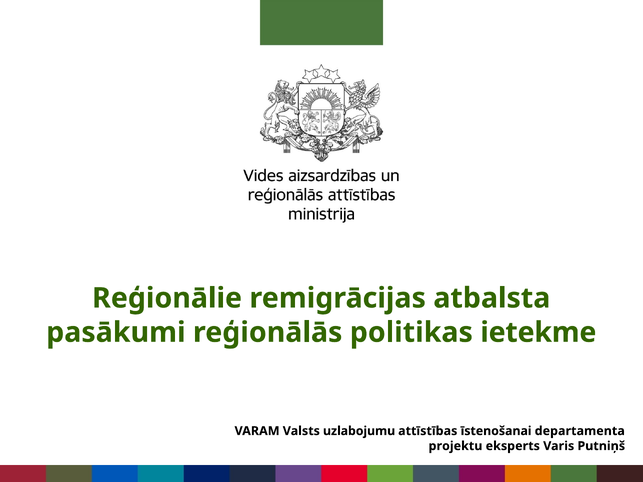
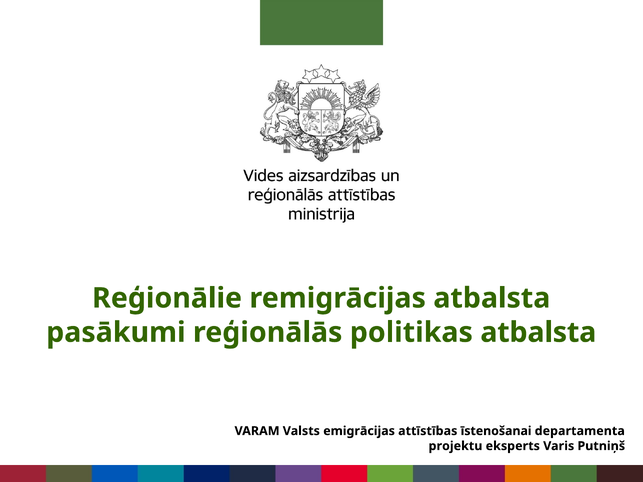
politikas ietekme: ietekme -> atbalsta
uzlabojumu: uzlabojumu -> emigrācijas
